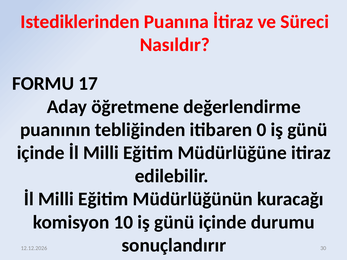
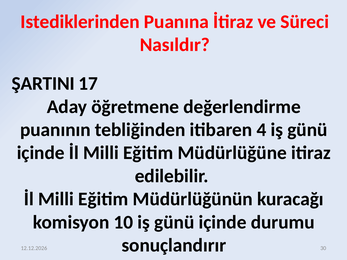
FORMU: FORMU -> ŞARTINI
0: 0 -> 4
